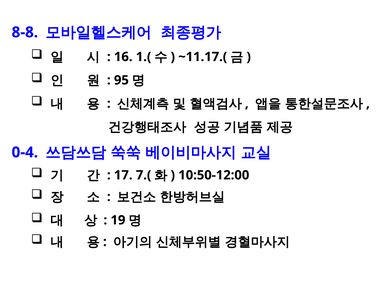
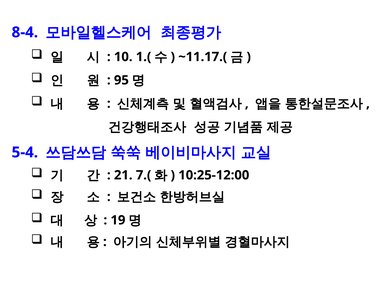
8-8: 8-8 -> 8-4
16: 16 -> 10
0-4: 0-4 -> 5-4
17: 17 -> 21
10:50-12:00: 10:50-12:00 -> 10:25-12:00
